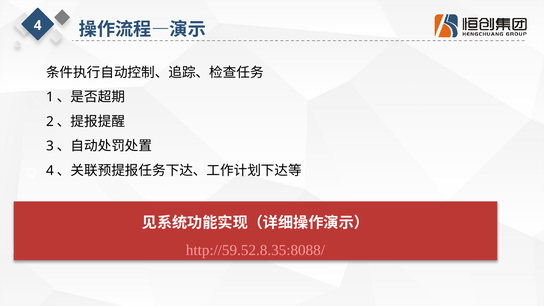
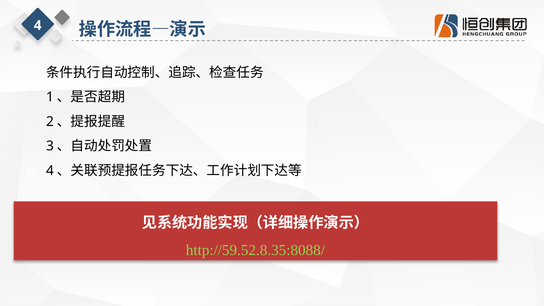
http://59.52.8.35:8088/ colour: pink -> light green
